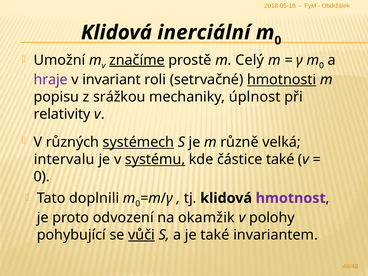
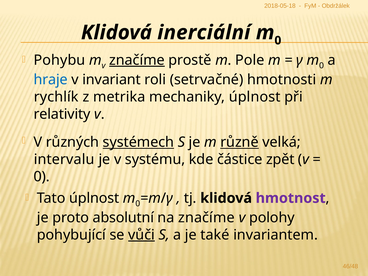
Umožní: Umožní -> Pohybu
Celý: Celý -> Pole
hraje colour: purple -> blue
hmotnosti underline: present -> none
popisu: popisu -> rychlík
srážkou: srážkou -> metrika
různě underline: none -> present
systému underline: present -> none
částice také: také -> zpět
Tato doplnili: doplnili -> úplnost
odvození: odvození -> absolutní
na okamžik: okamžik -> značíme
